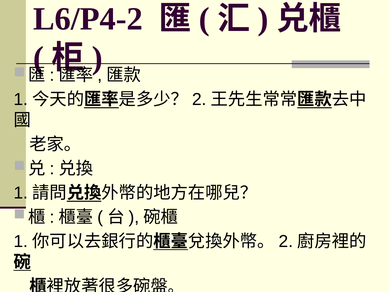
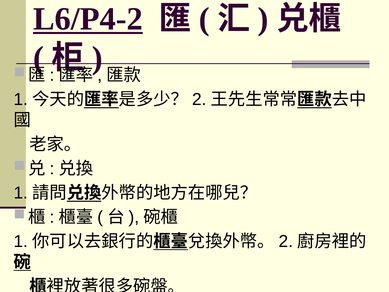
L6/P4-2 underline: none -> present
